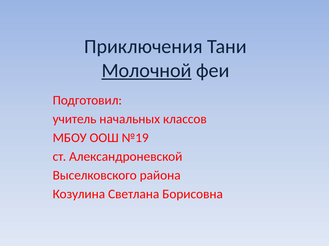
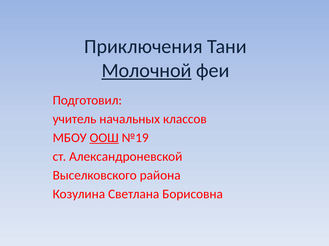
ООШ underline: none -> present
